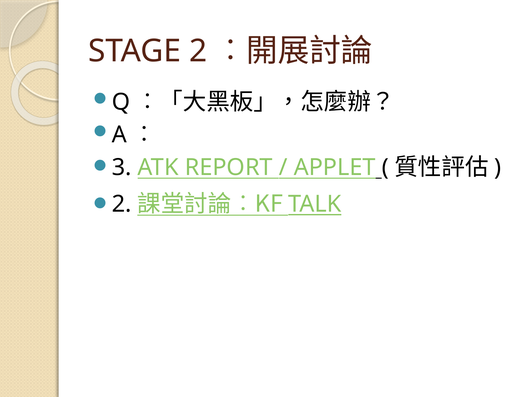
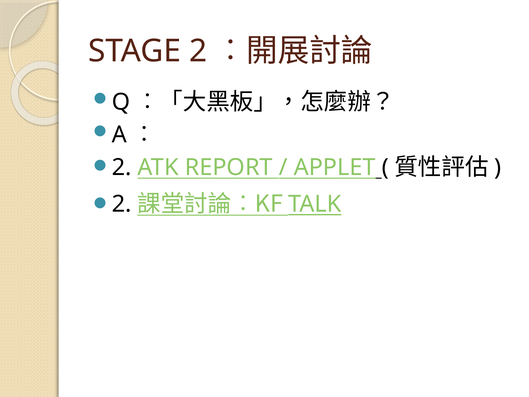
3 at (122, 167): 3 -> 2
